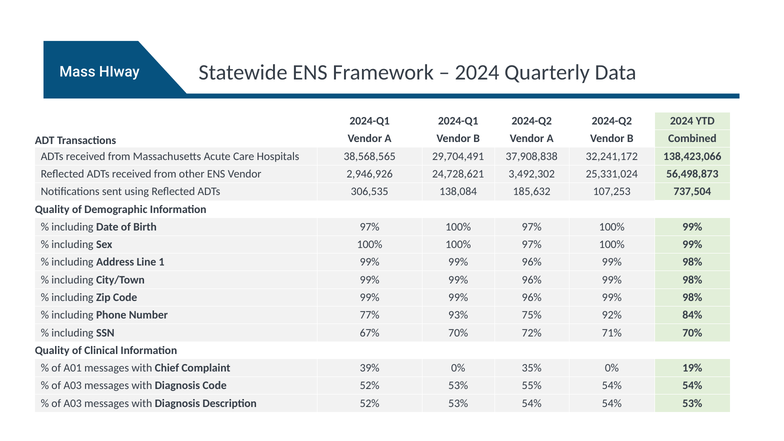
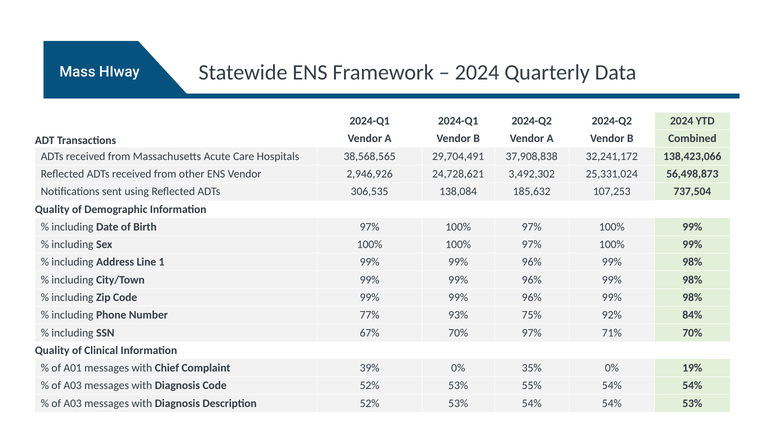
70% 72%: 72% -> 97%
